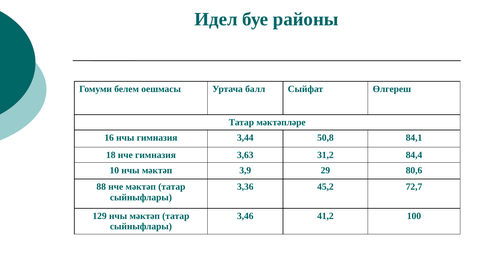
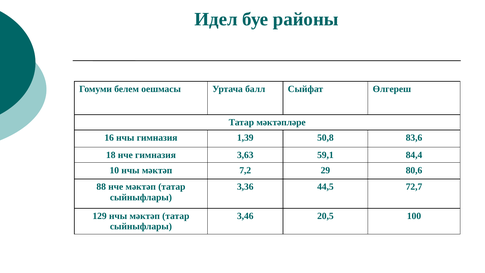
3,44: 3,44 -> 1,39
84,1: 84,1 -> 83,6
31,2: 31,2 -> 59,1
3,9: 3,9 -> 7,2
45,2: 45,2 -> 44,5
41,2: 41,2 -> 20,5
